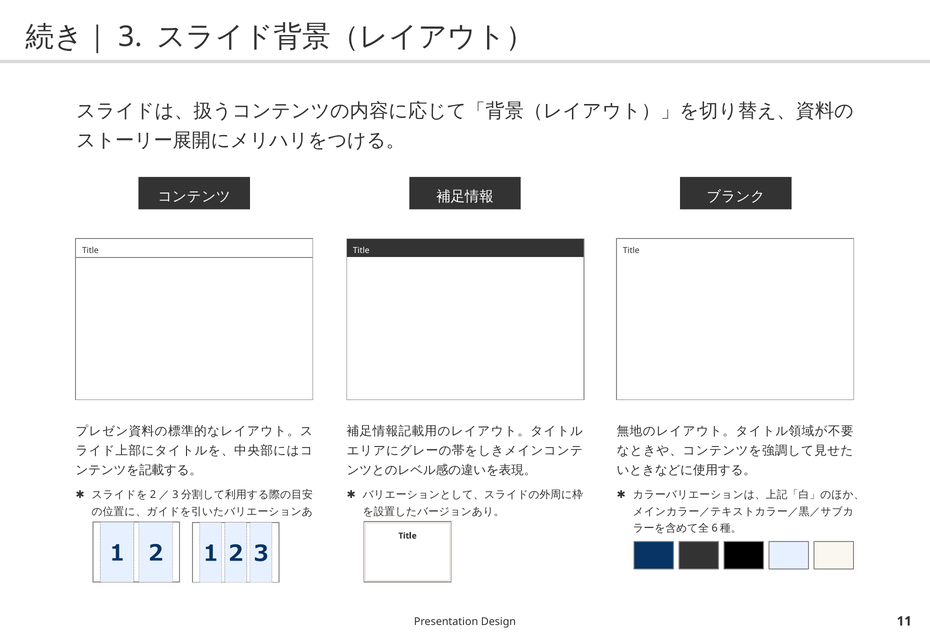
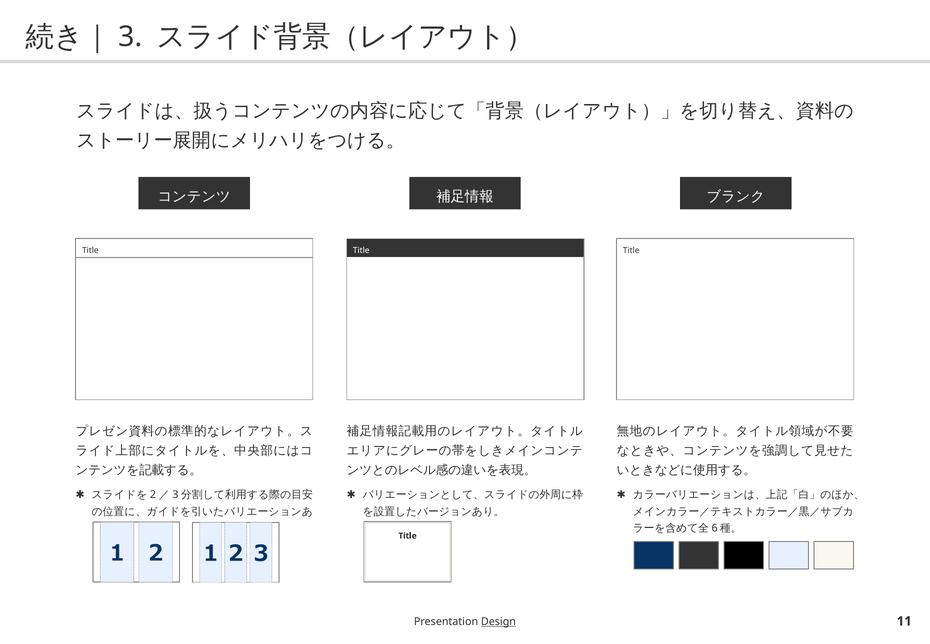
Design underline: none -> present
